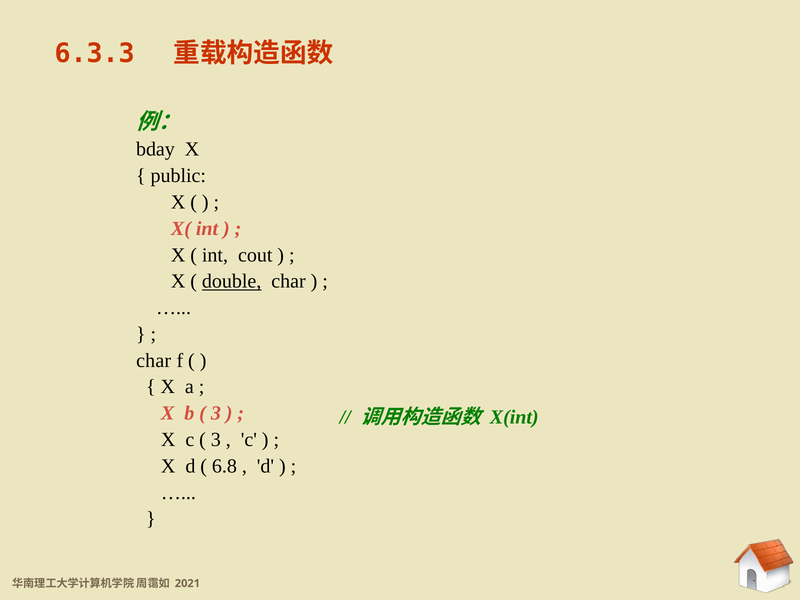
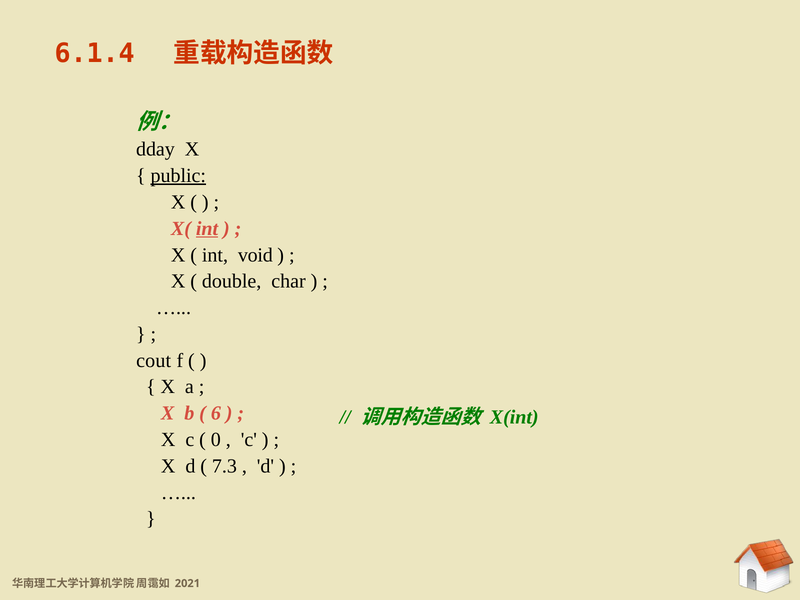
6.3.3: 6.3.3 -> 6.1.4
bday: bday -> dday
public underline: none -> present
int at (207, 229) underline: none -> present
cout: cout -> void
double underline: present -> none
char at (154, 360): char -> cout
3 at (216, 413): 3 -> 6
3 at (216, 440): 3 -> 0
6.8: 6.8 -> 7.3
